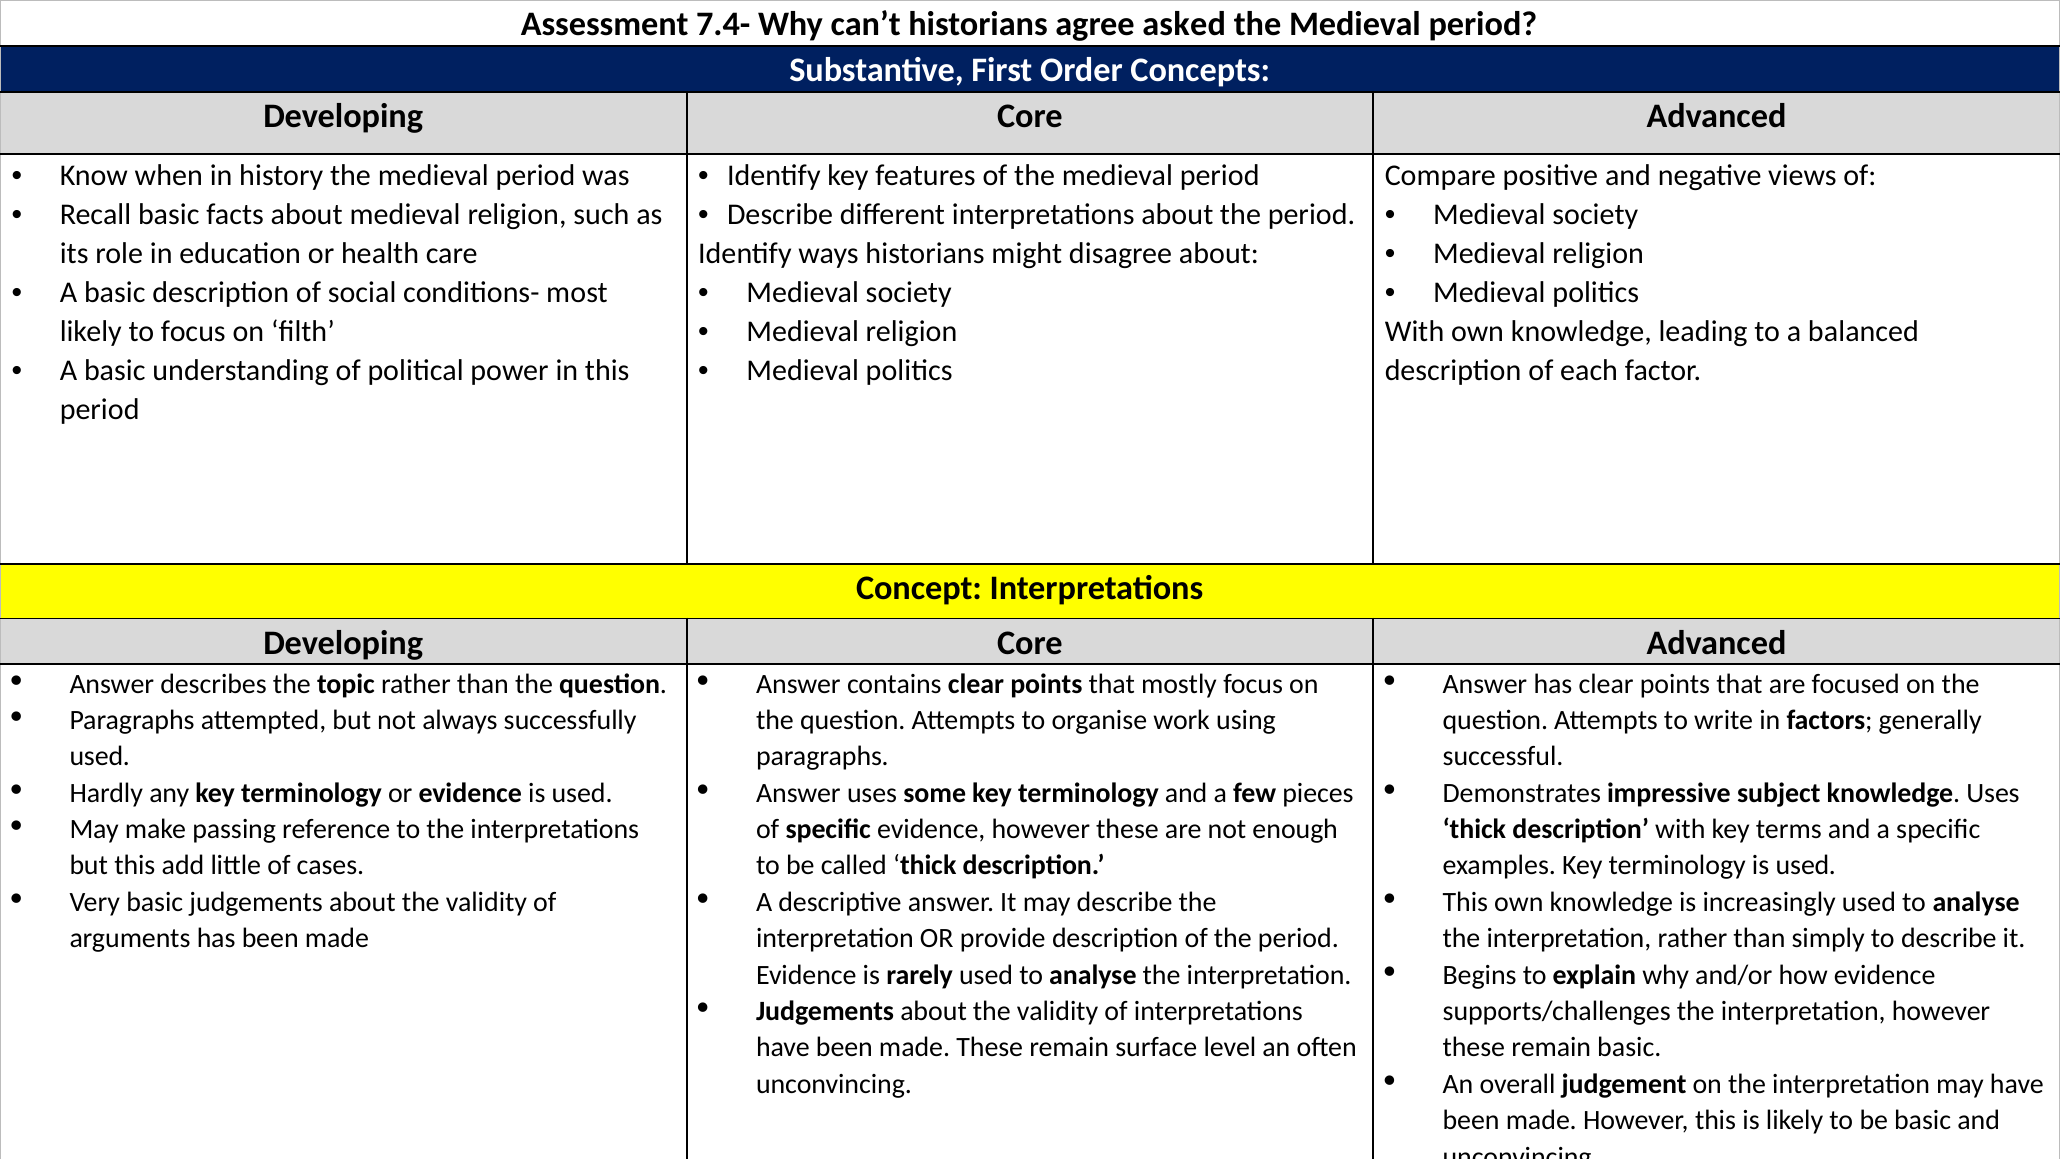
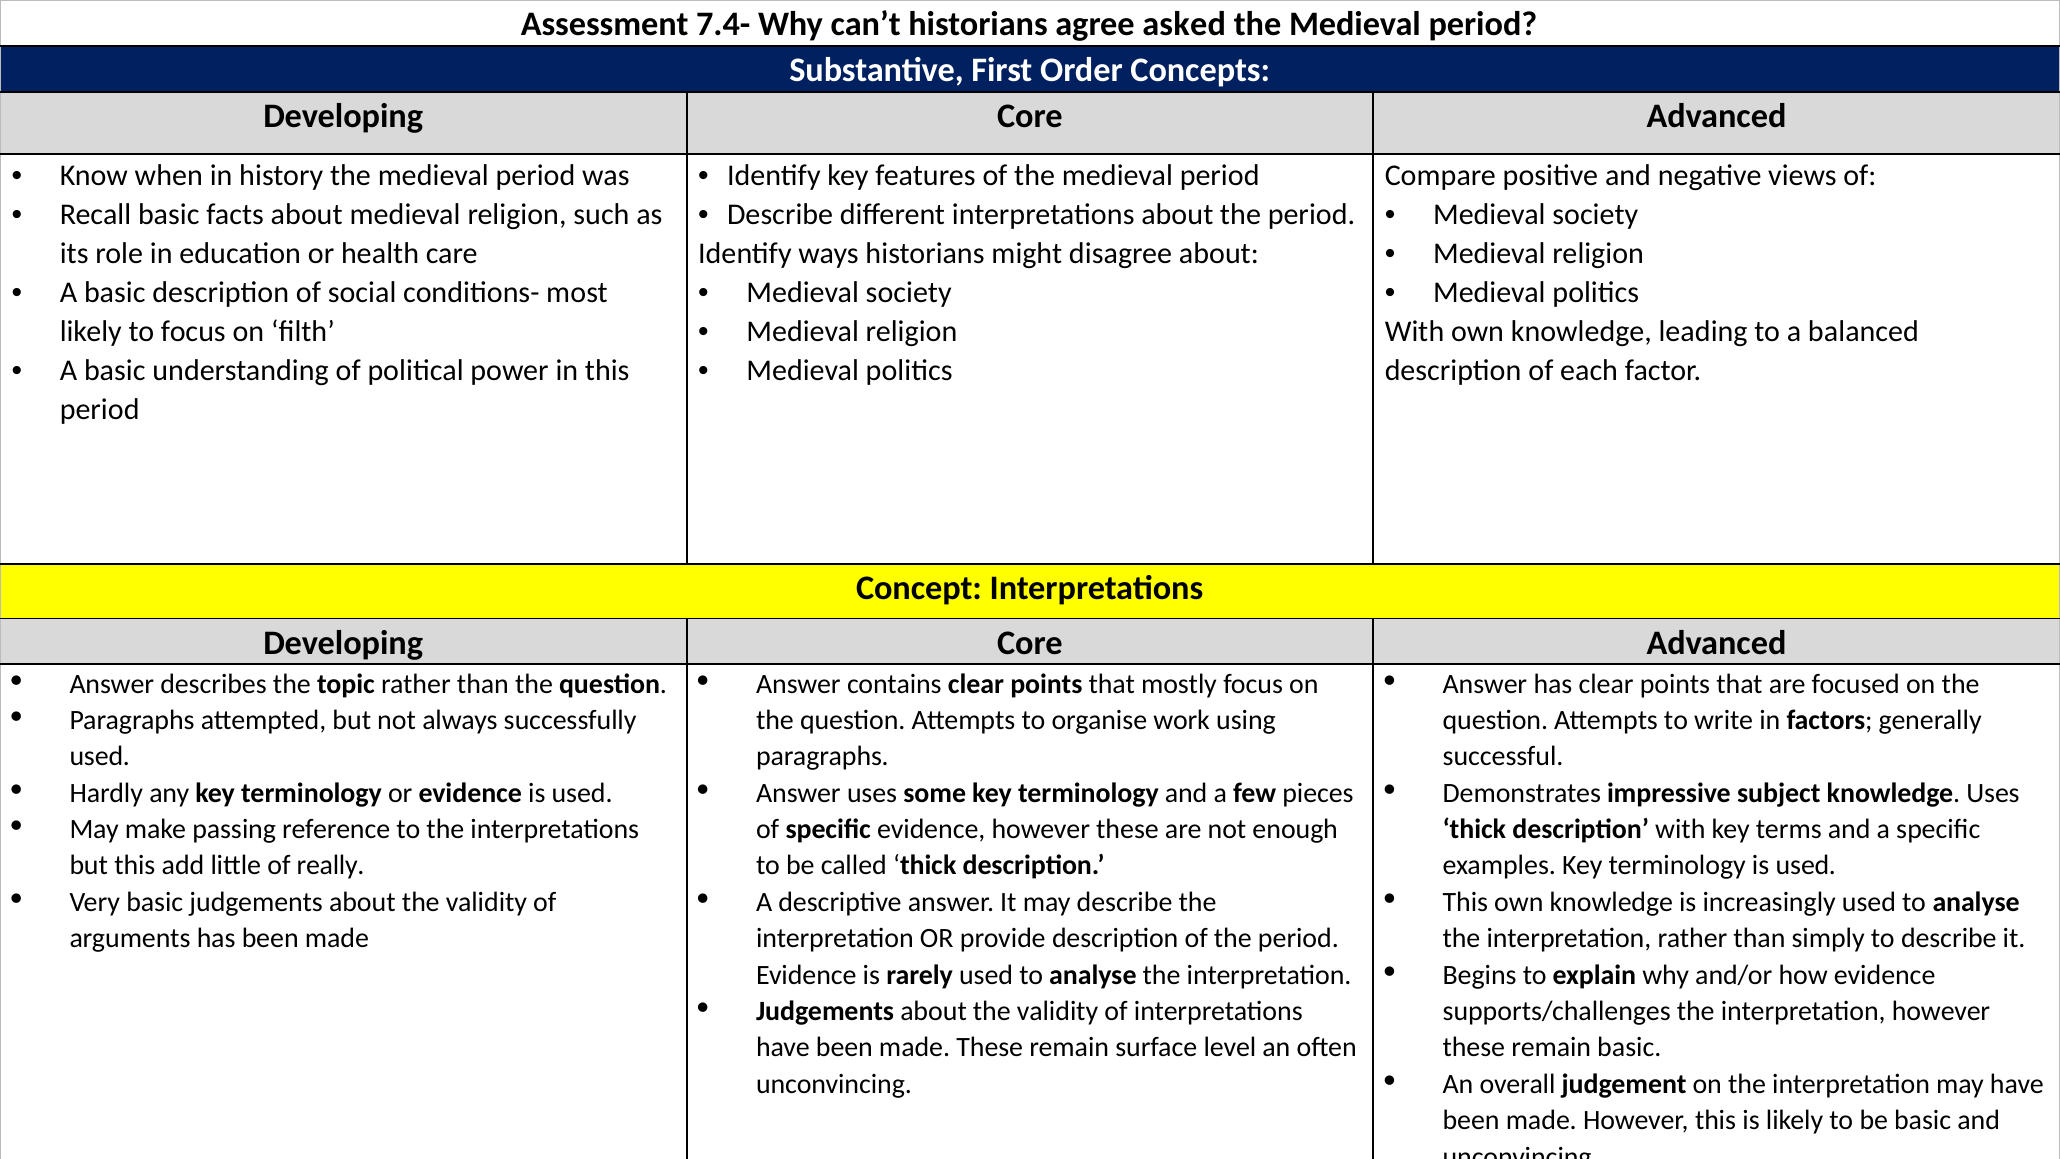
cases: cases -> really
